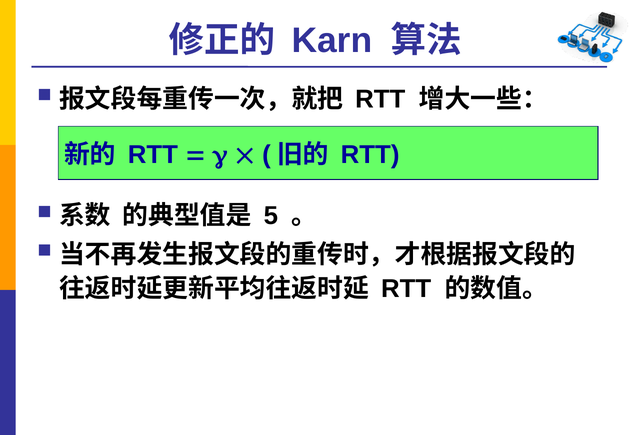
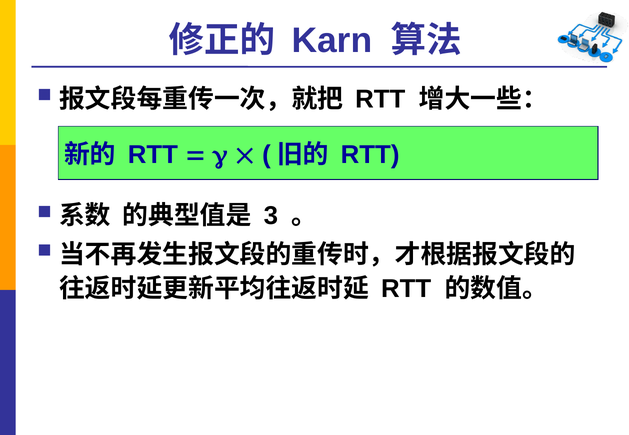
5: 5 -> 3
